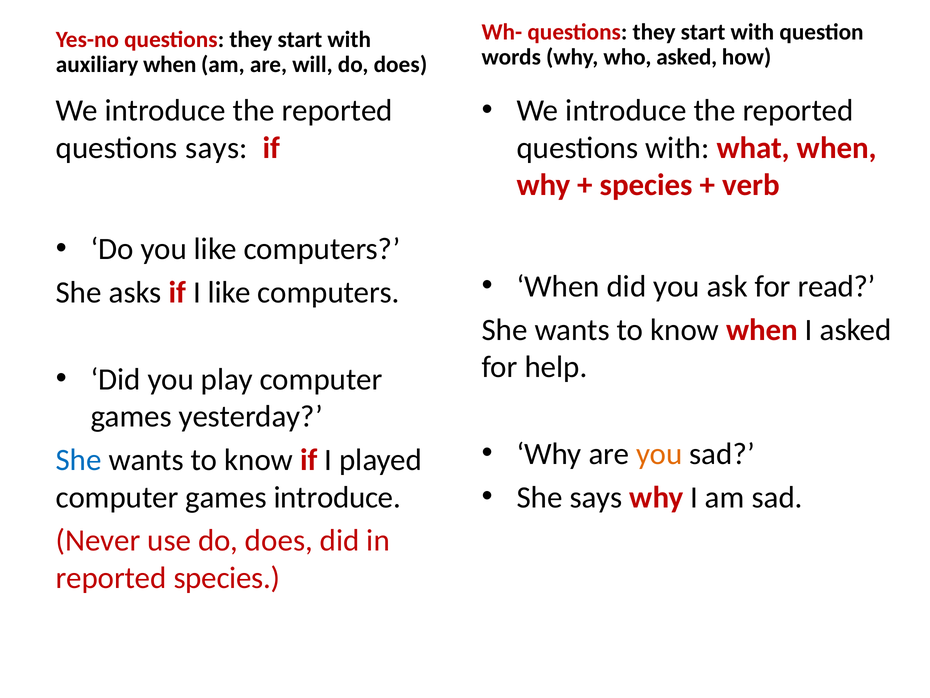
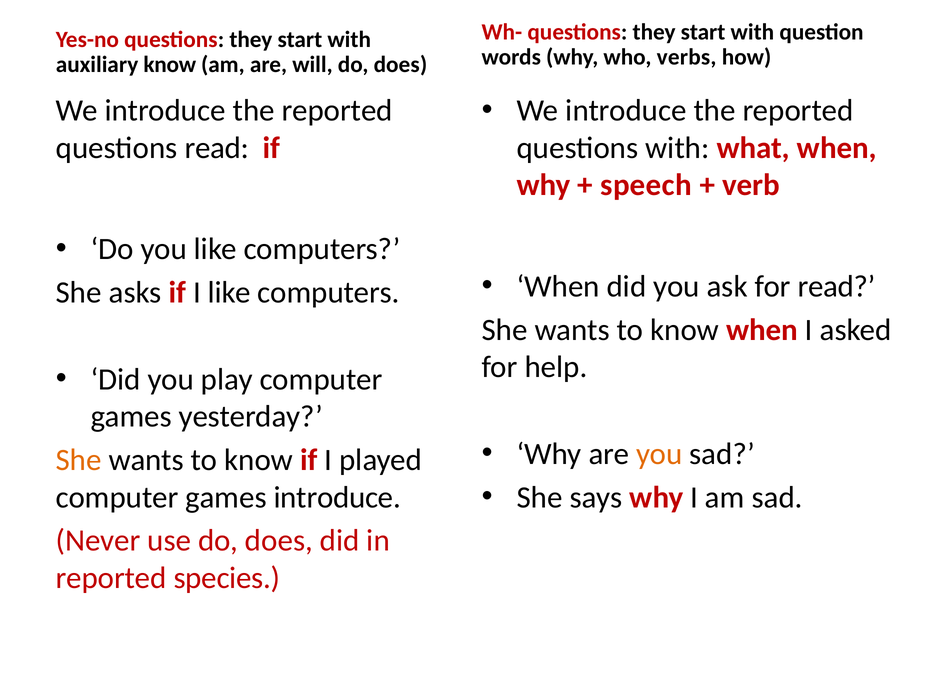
who asked: asked -> verbs
auxiliary when: when -> know
questions says: says -> read
species at (646, 185): species -> speech
She at (79, 460) colour: blue -> orange
